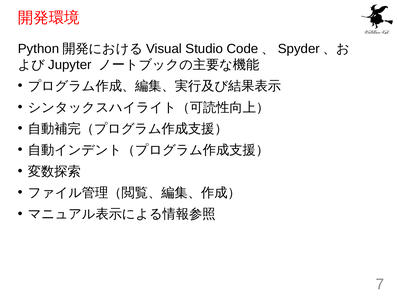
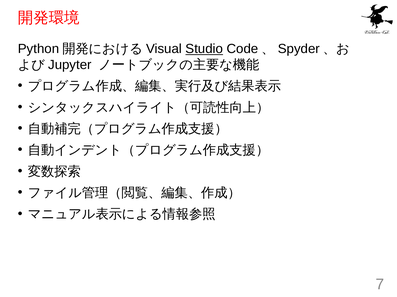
Studio underline: none -> present
